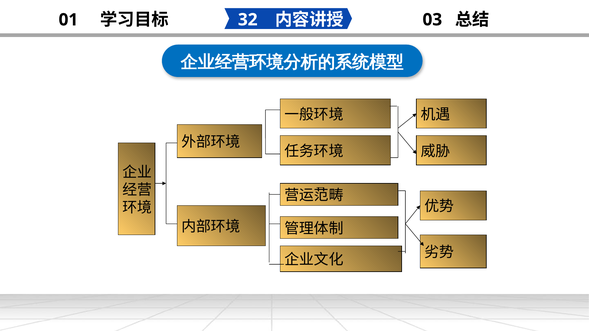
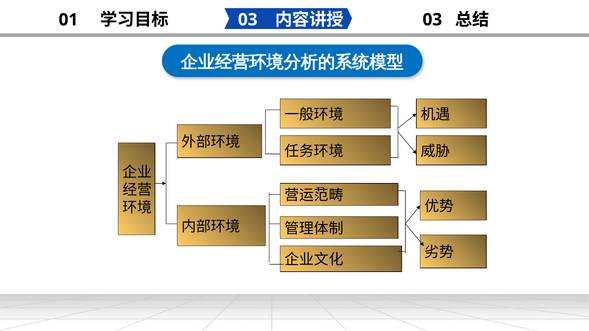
32 at (248, 20): 32 -> 03
